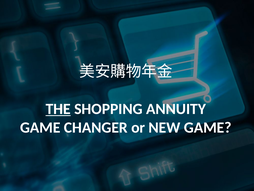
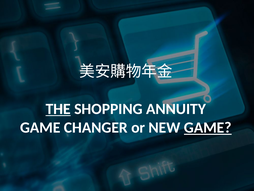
GAME at (208, 127) underline: none -> present
